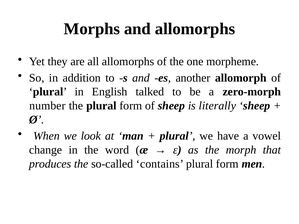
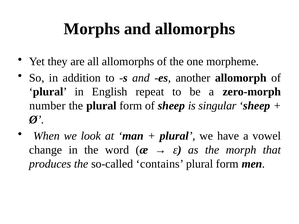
talked: talked -> repeat
literally: literally -> singular
